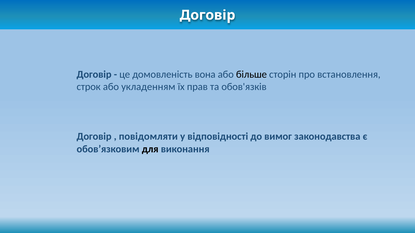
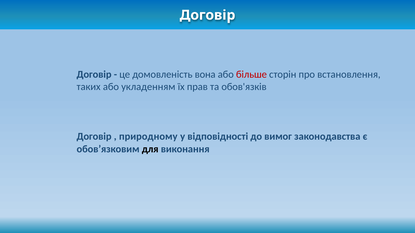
більше colour: black -> red
строк: строк -> таких
повідомляти: повідомляти -> природному
